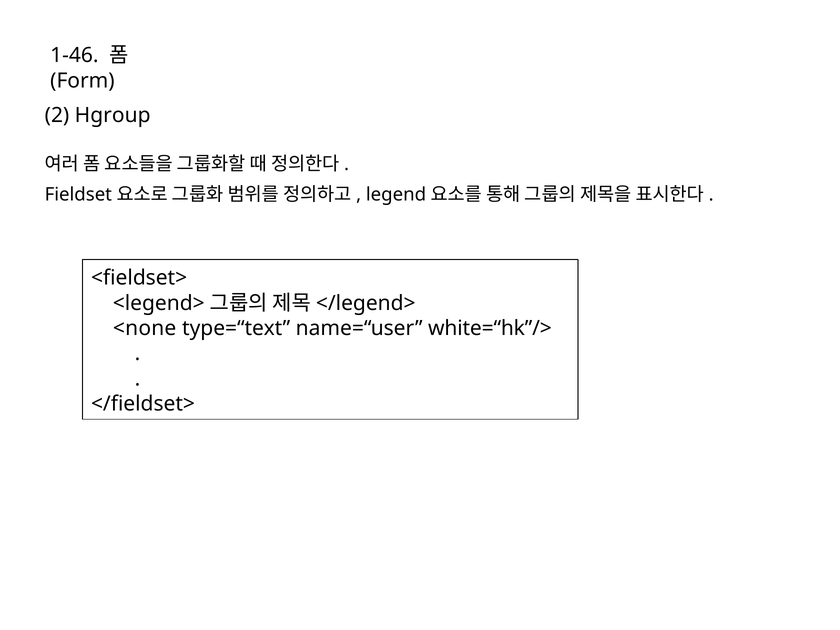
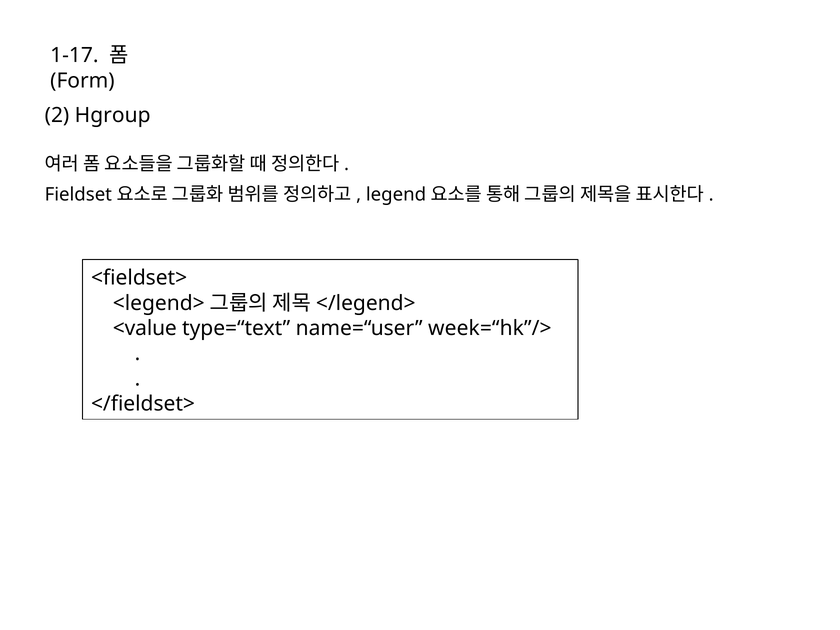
1-46: 1-46 -> 1-17
<none: <none -> <value
white=“hk”/>: white=“hk”/> -> week=“hk”/>
